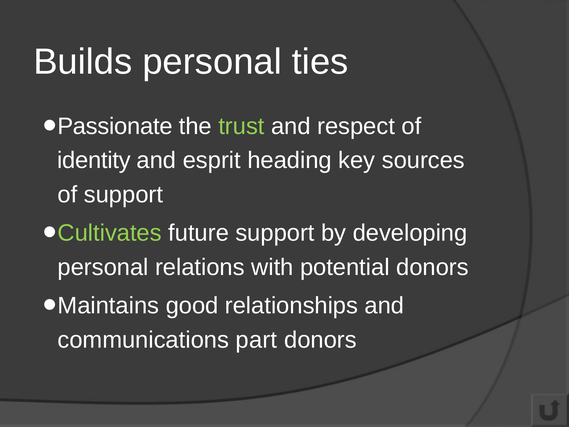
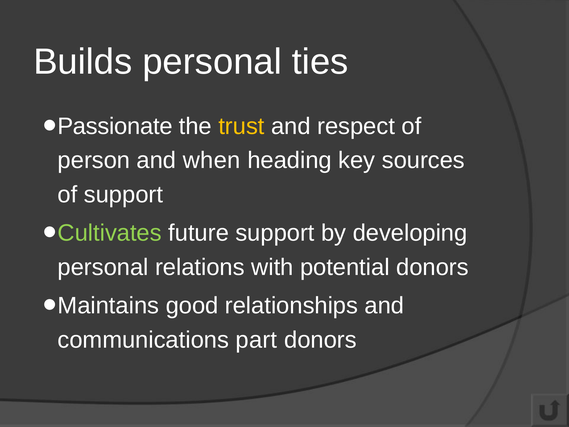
trust colour: light green -> yellow
identity: identity -> person
esprit: esprit -> when
